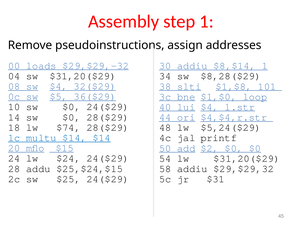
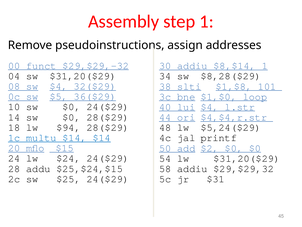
loads: loads -> funct
$74: $74 -> $94
